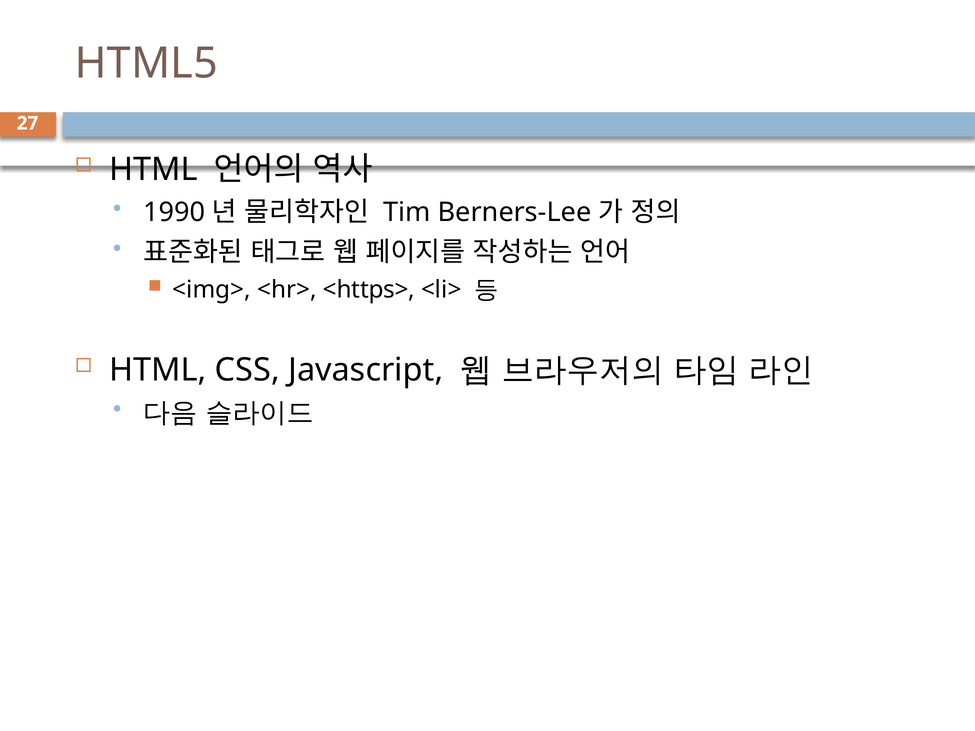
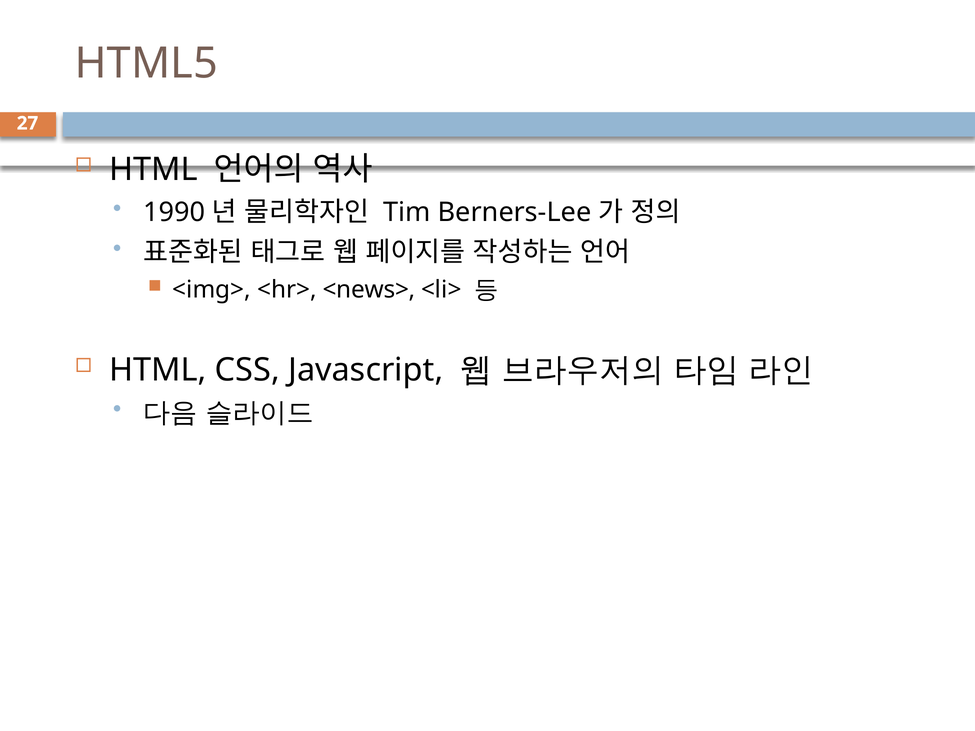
<https>: <https> -> <news>
